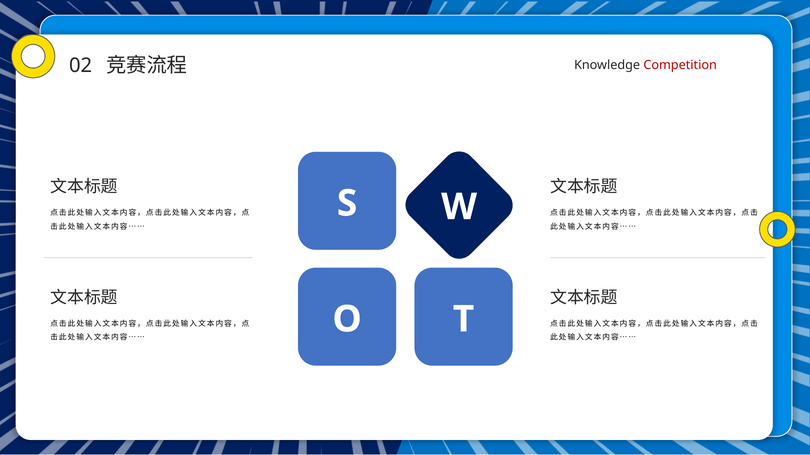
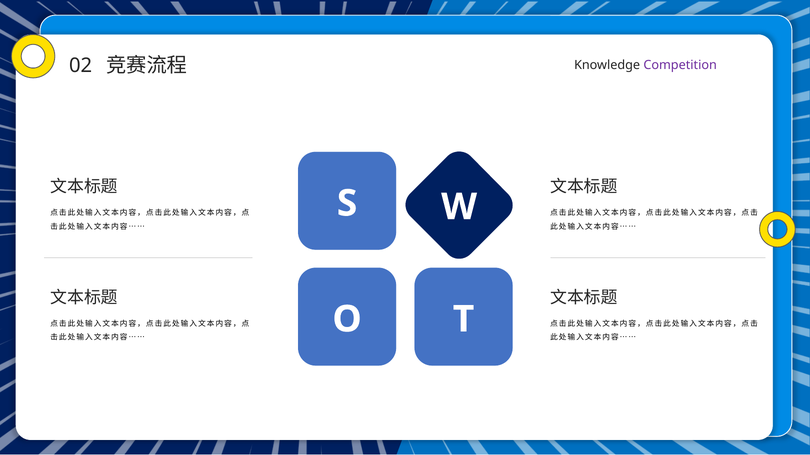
Competition colour: red -> purple
